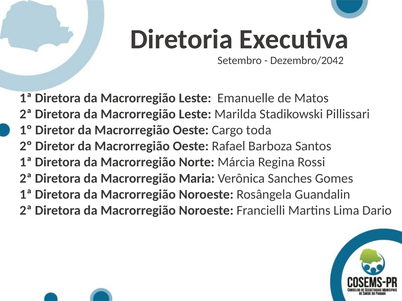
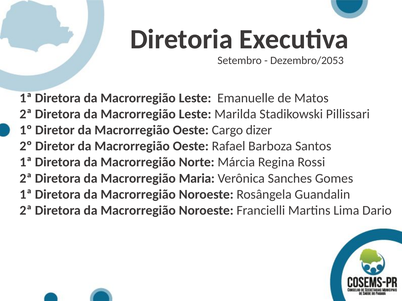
Dezembro/2042: Dezembro/2042 -> Dezembro/2053
toda: toda -> dizer
